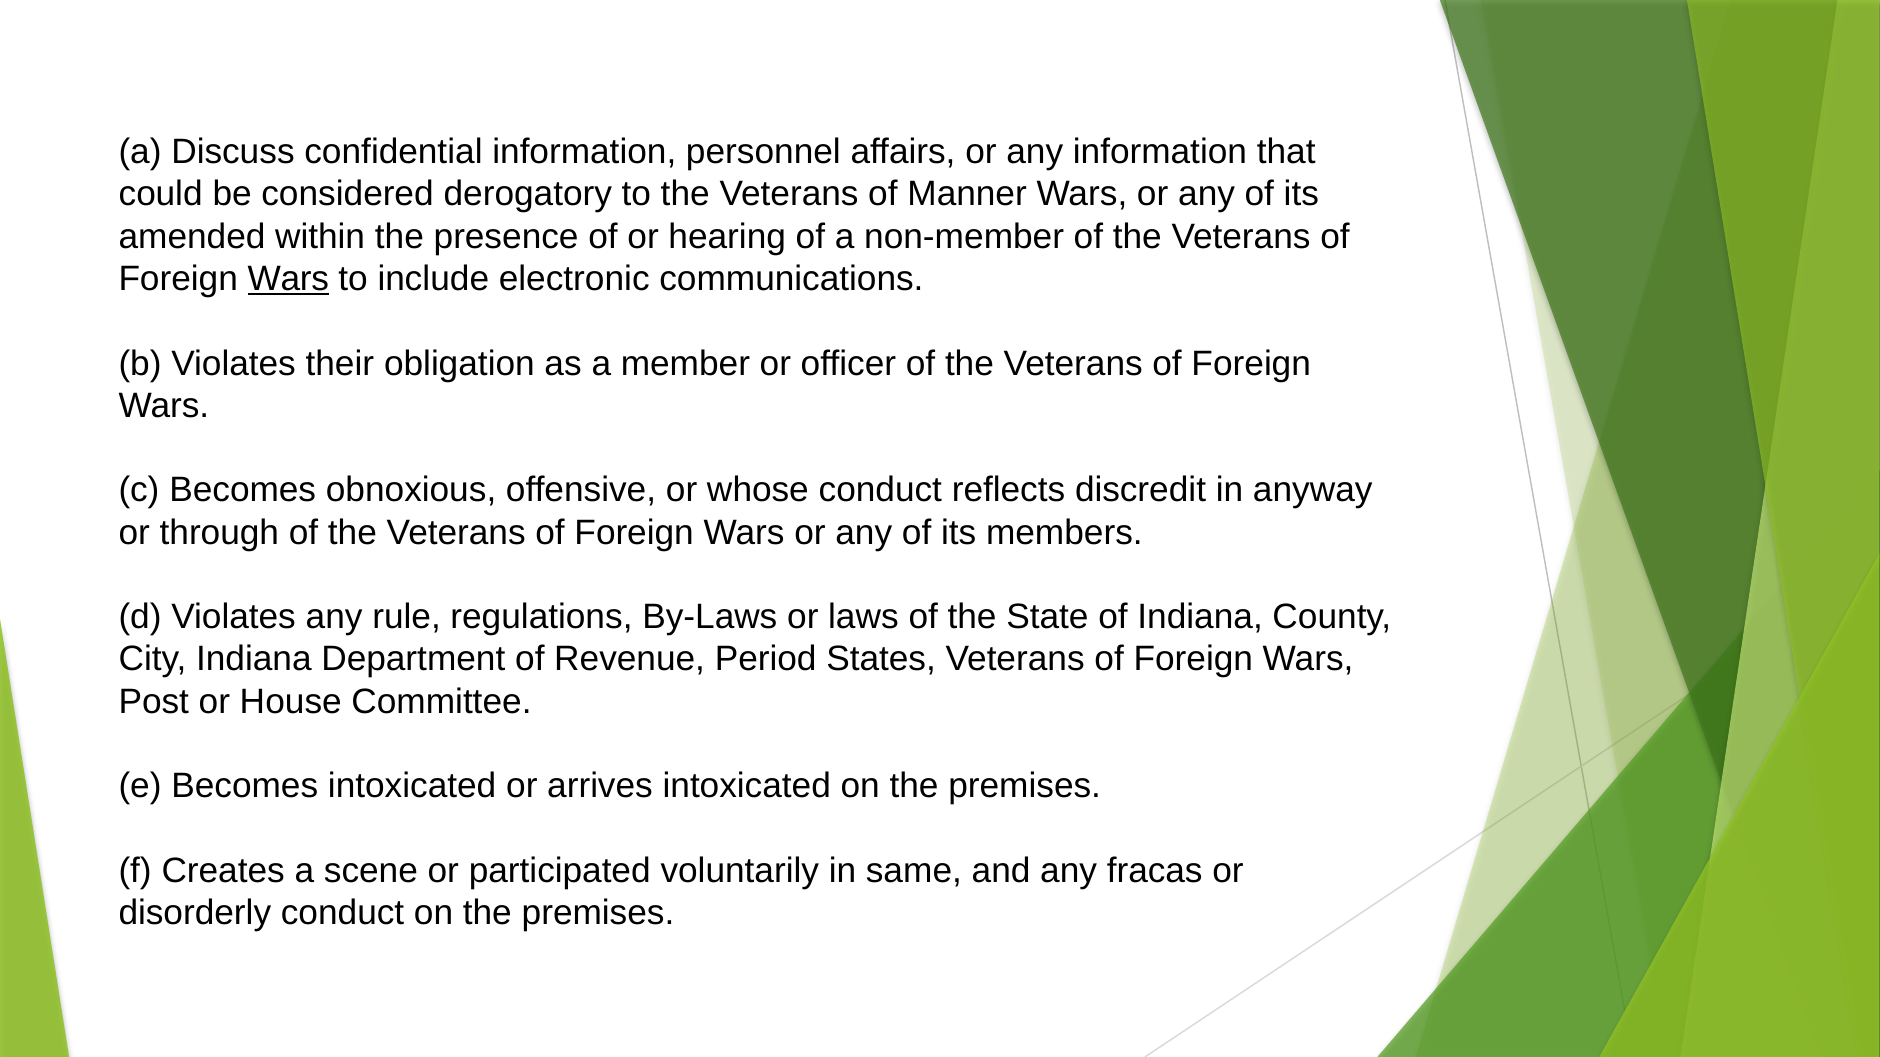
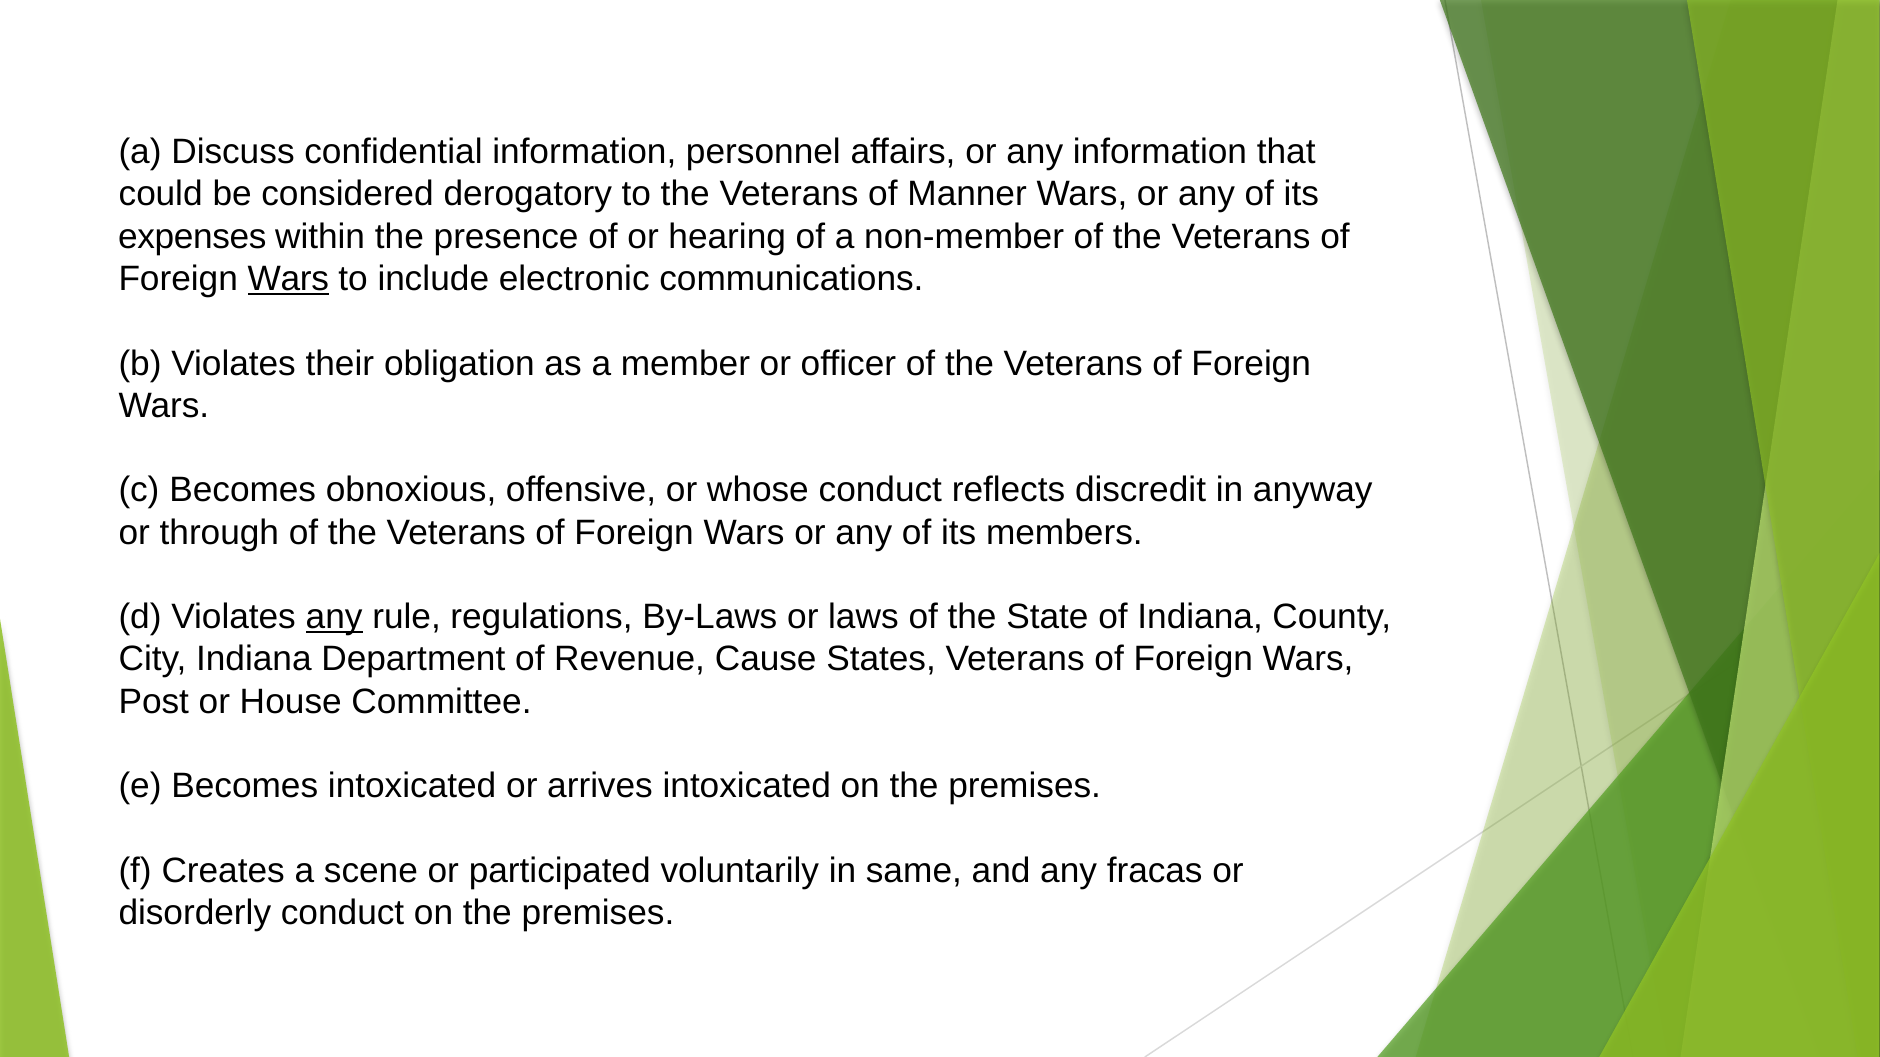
amended: amended -> expenses
any at (334, 617) underline: none -> present
Period: Period -> Cause
